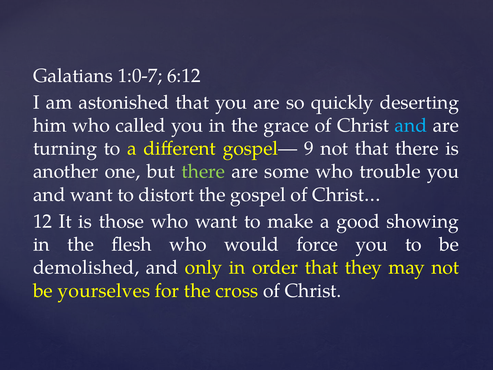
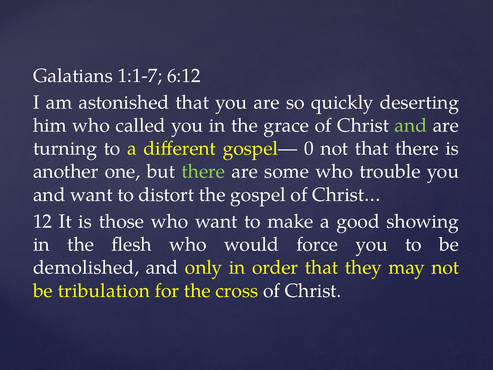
1:0-7: 1:0-7 -> 1:1-7
and at (411, 126) colour: light blue -> light green
9: 9 -> 0
yourselves: yourselves -> tribulation
